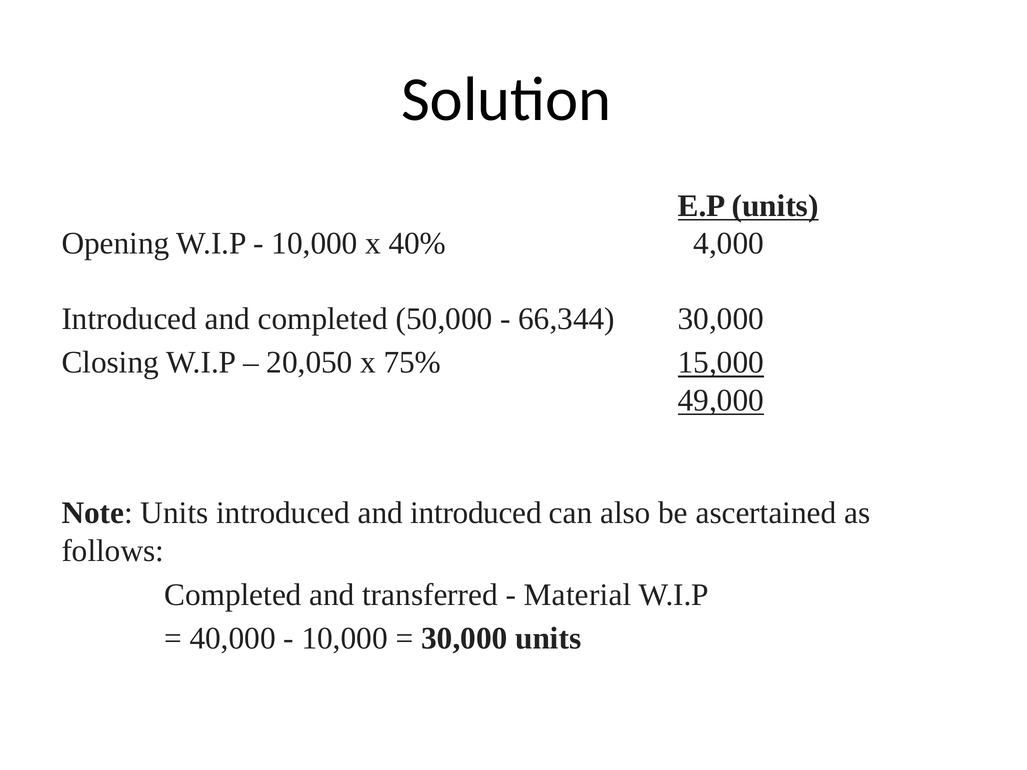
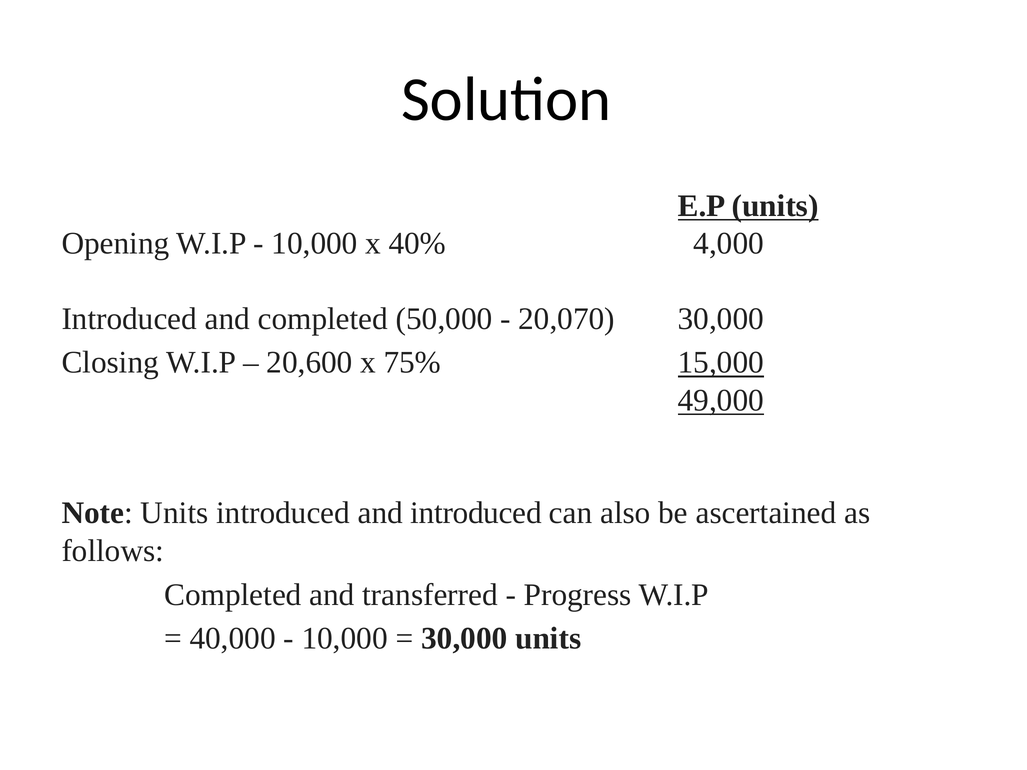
66,344: 66,344 -> 20,070
20,050: 20,050 -> 20,600
Material: Material -> Progress
